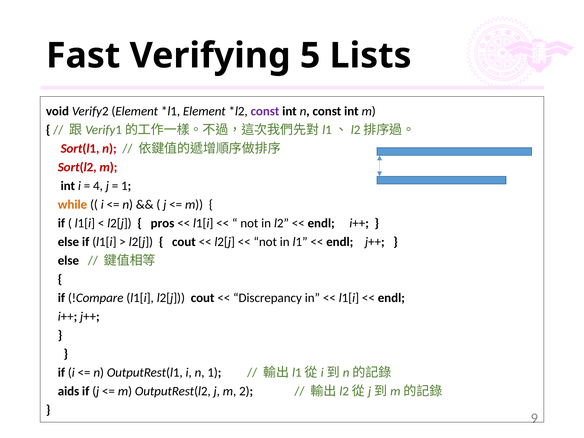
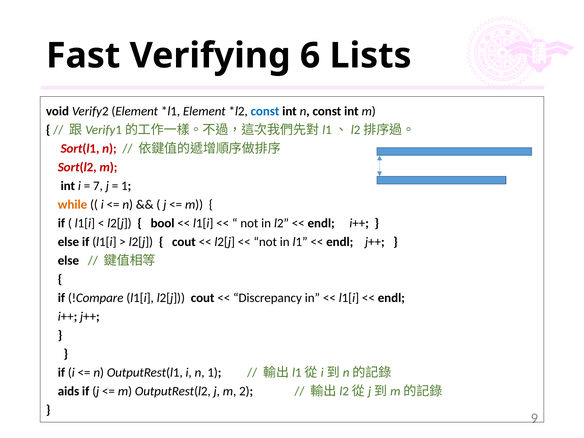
5: 5 -> 6
const at (265, 111) colour: purple -> blue
4: 4 -> 7
pros: pros -> bool
